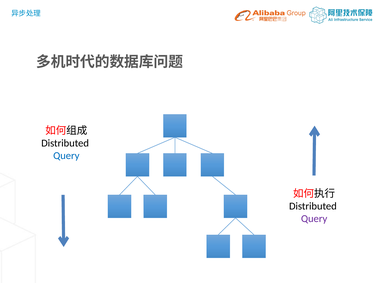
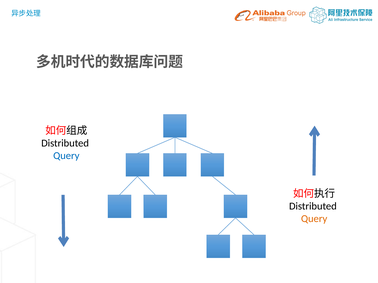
Query at (314, 219) colour: purple -> orange
